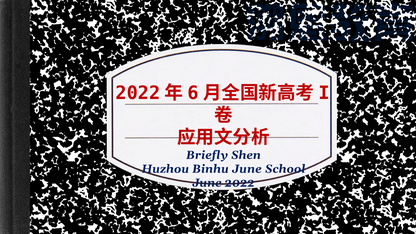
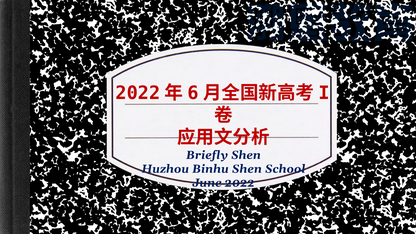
Binhu June: June -> Shen
